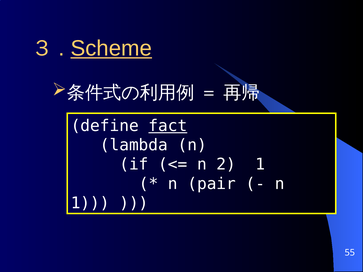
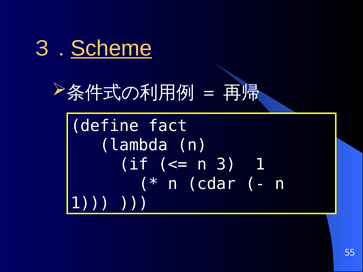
fact underline: present -> none
2: 2 -> 3
pair: pair -> cdar
